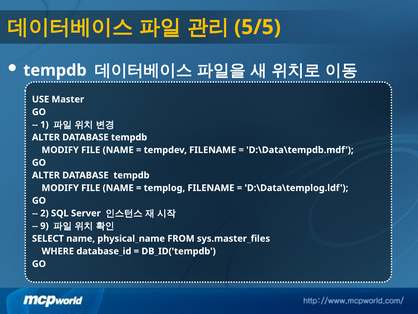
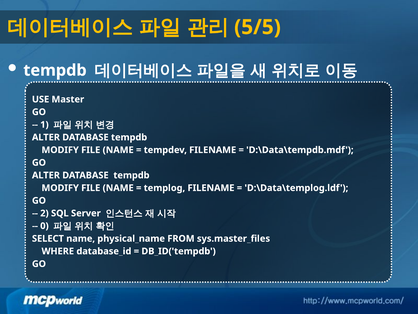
9: 9 -> 0
